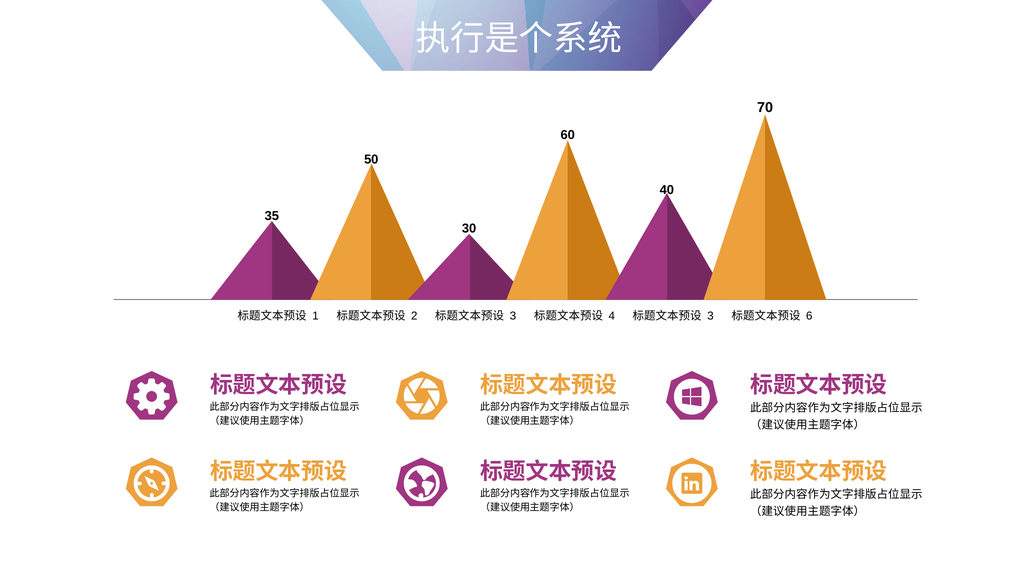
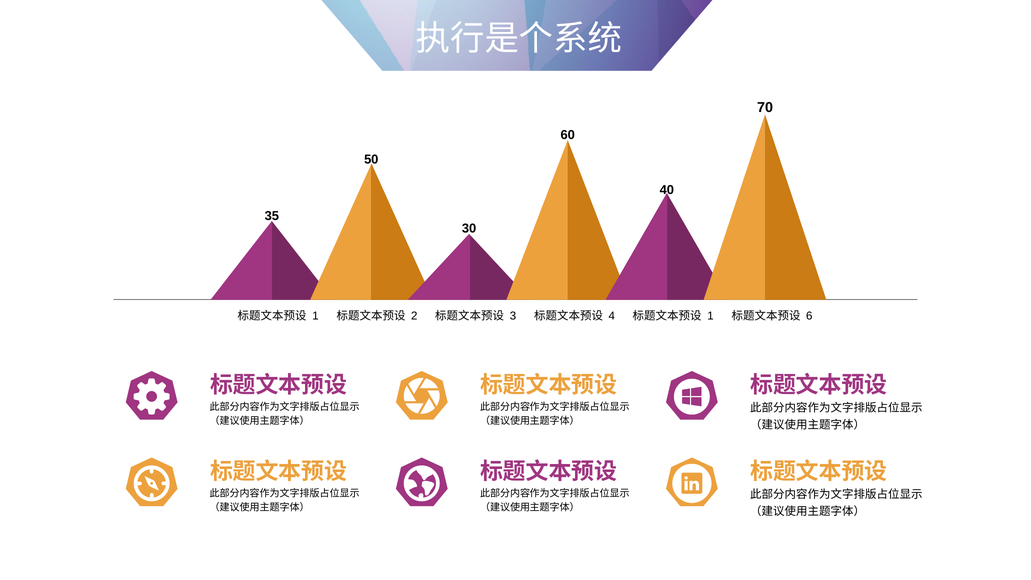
3 at (710, 316): 3 -> 1
